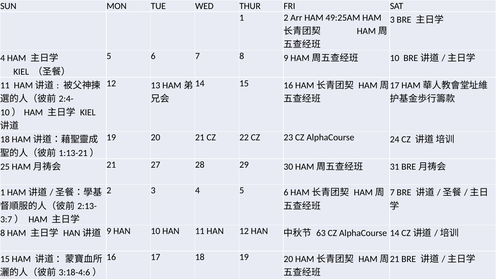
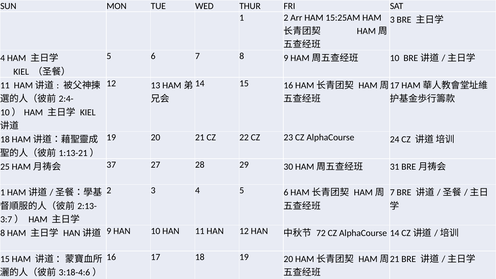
49:25AM: 49:25AM -> 15:25AM
21 at (111, 165): 21 -> 37
63: 63 -> 72
